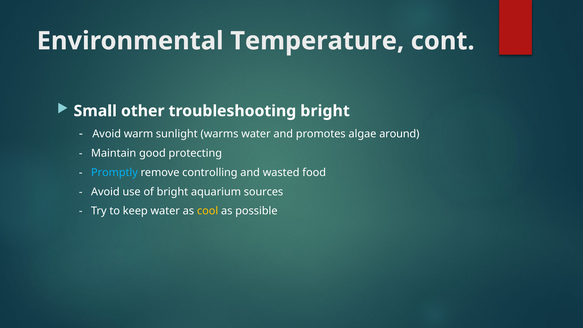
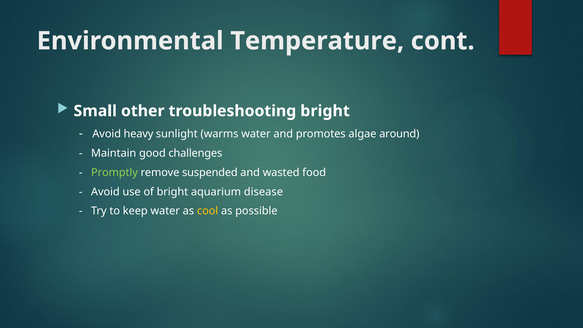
warm: warm -> heavy
protecting: protecting -> challenges
Promptly colour: light blue -> light green
controlling: controlling -> suspended
sources: sources -> disease
